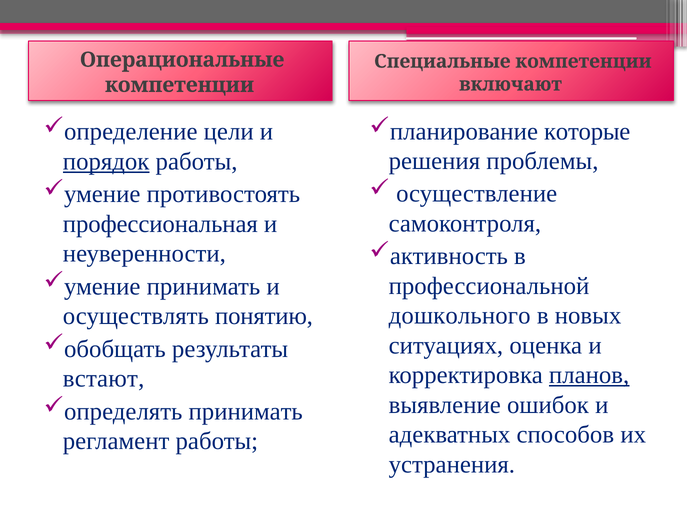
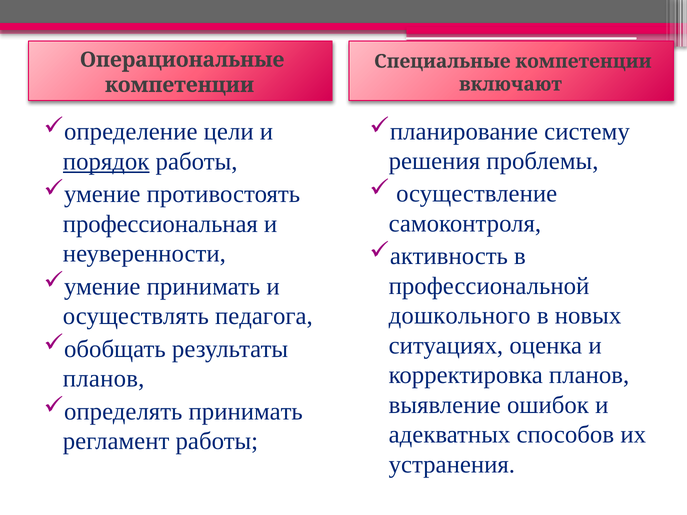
которые: которые -> систему
понятию: понятию -> педагога
планов at (589, 375) underline: present -> none
встают at (104, 379): встают -> планов
